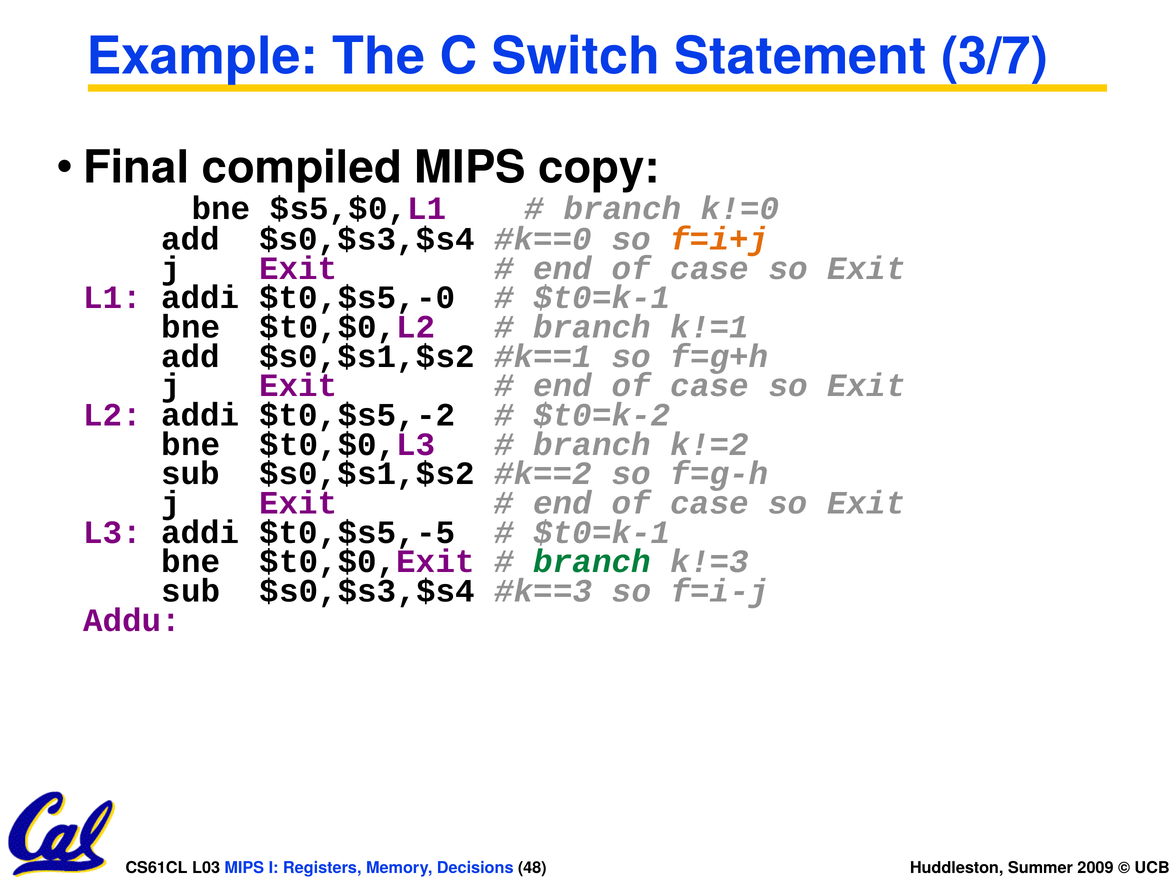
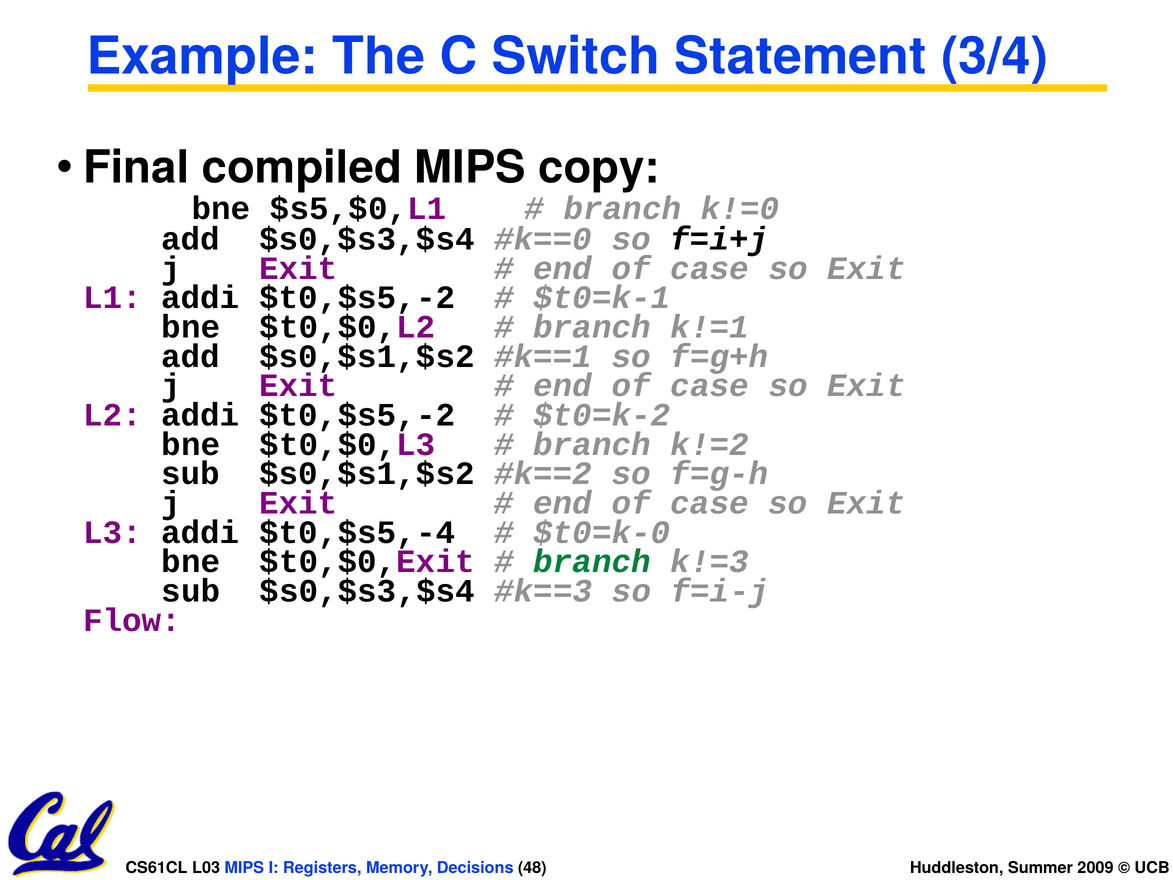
3/7: 3/7 -> 3/4
f=i+j colour: orange -> black
L1 addi $t0,$s5,-0: $t0,$s5,-0 -> $t0,$s5,-2
$t0,$s5,-5: $t0,$s5,-5 -> $t0,$s5,-4
$t0=k-1 at (602, 532): $t0=k-1 -> $t0=k-0
Addu: Addu -> Flow
